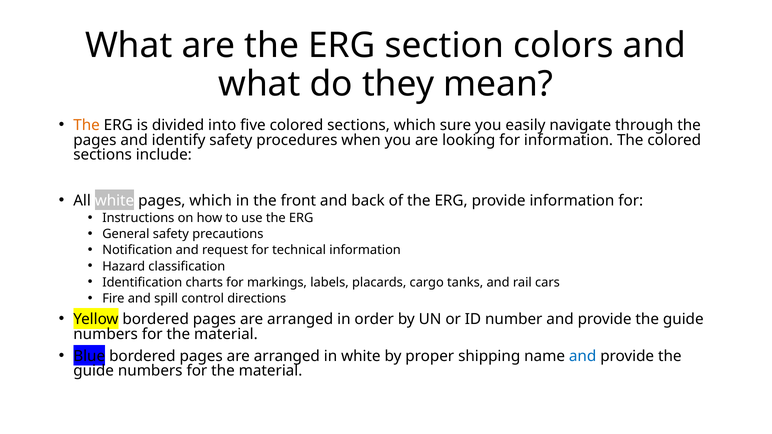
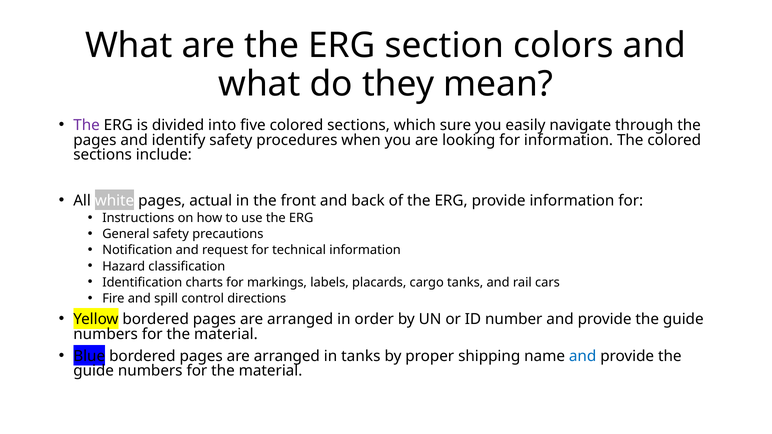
The at (87, 125) colour: orange -> purple
pages which: which -> actual
in white: white -> tanks
